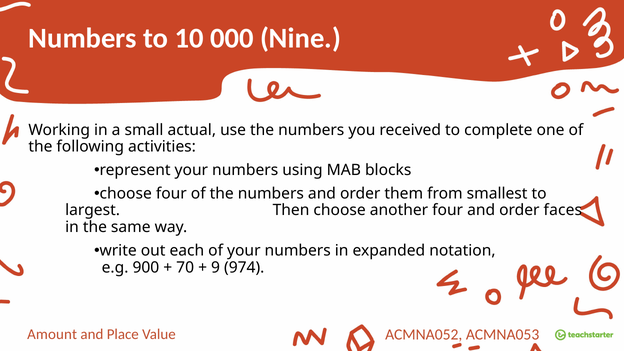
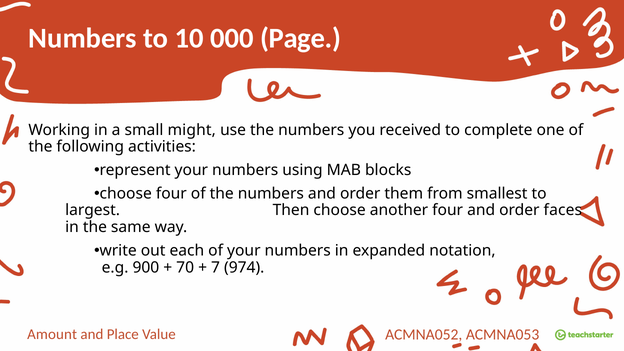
Nine: Nine -> Page
actual: actual -> might
9: 9 -> 7
